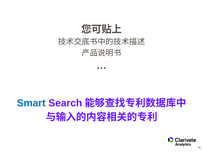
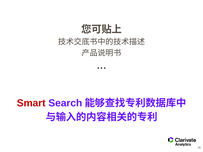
Smart colour: blue -> red
